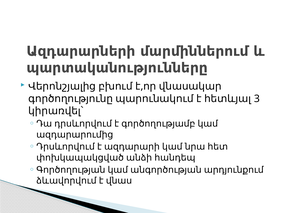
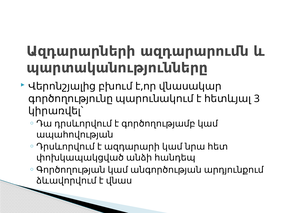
մարմիններում: մարմիններում -> ազդարարումն
ազդարարումից: ազդարարումից -> ապահովության
